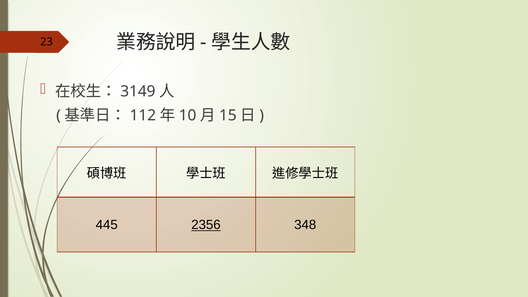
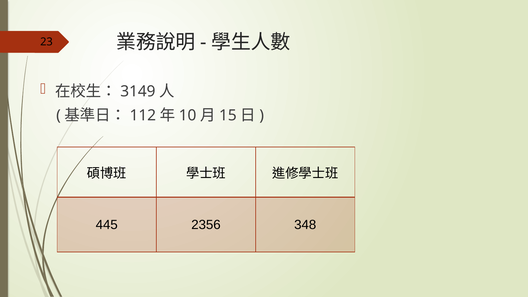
2356 underline: present -> none
